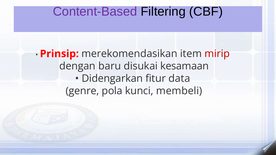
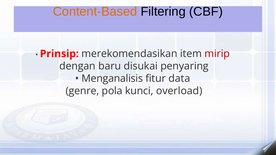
Content-Based colour: purple -> orange
kesamaan: kesamaan -> penyaring
Didengarkan: Didengarkan -> Menganalisis
membeli: membeli -> overload
